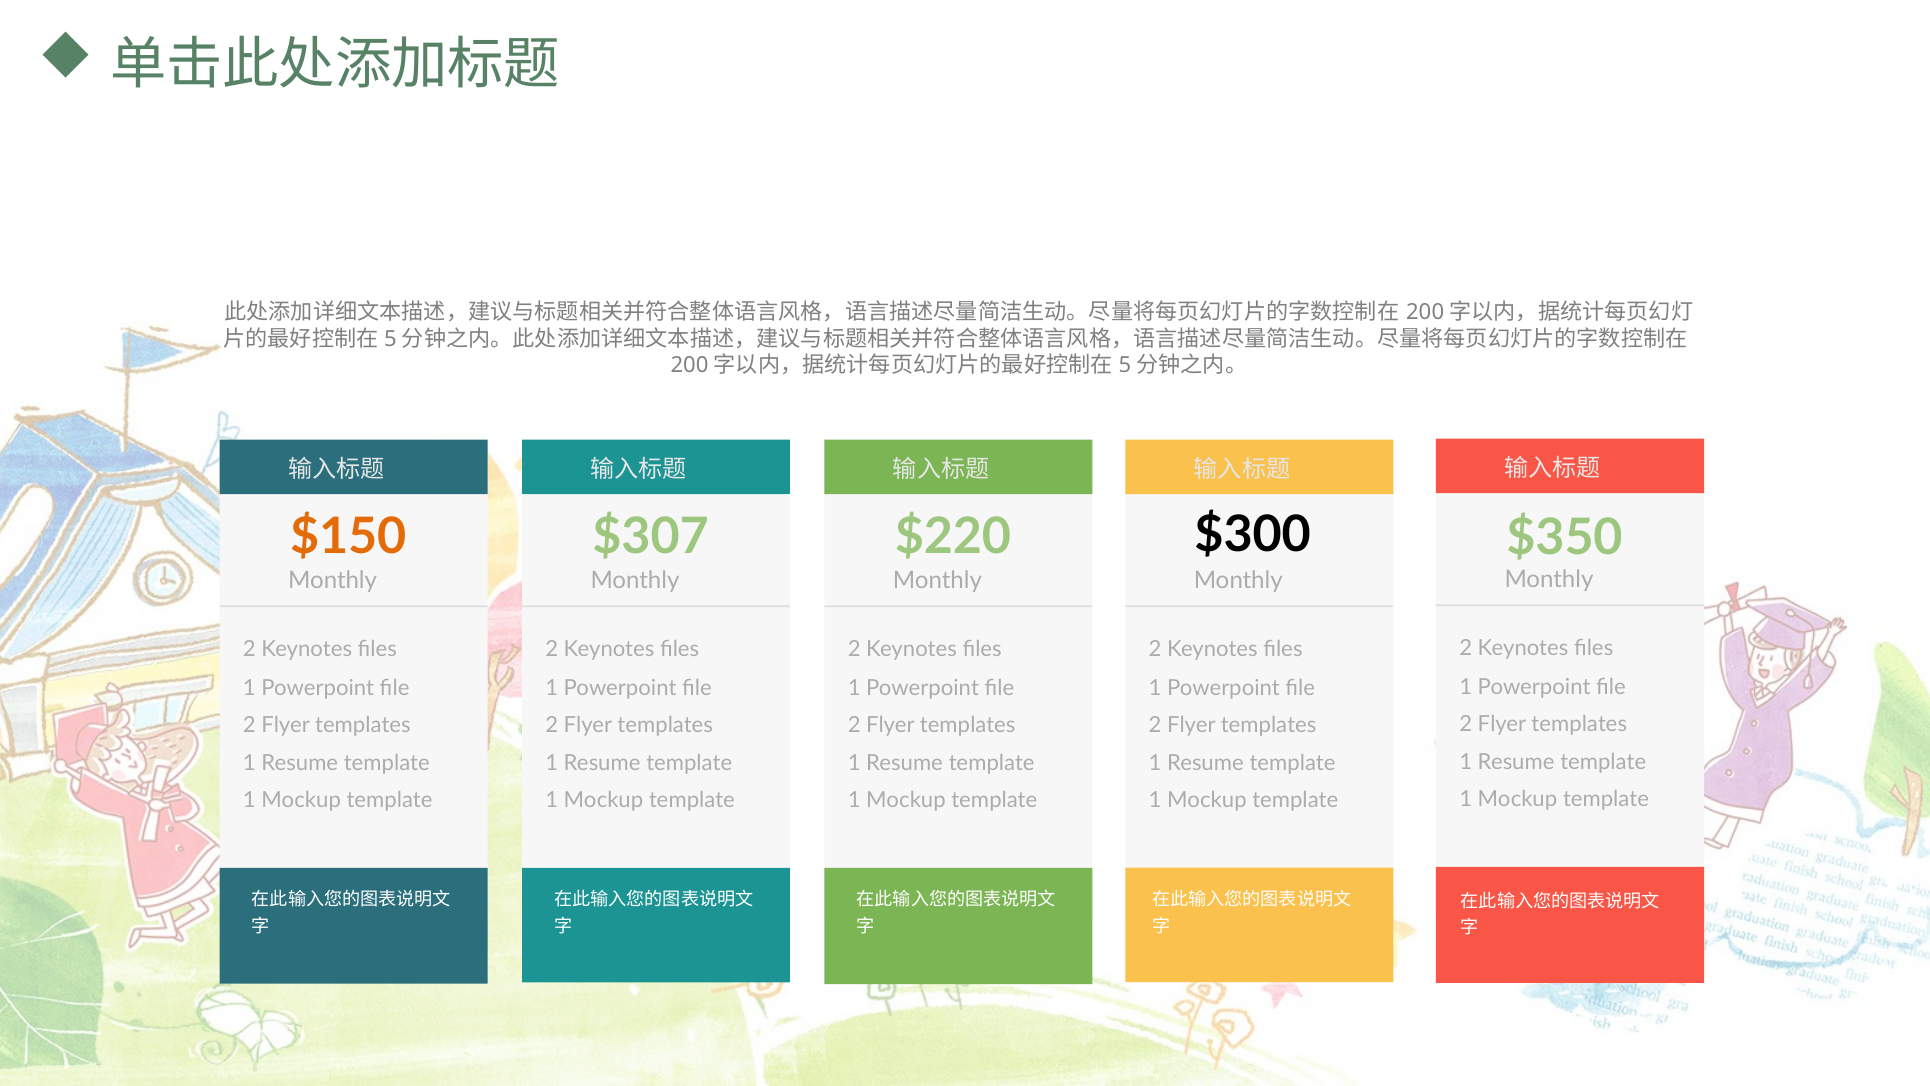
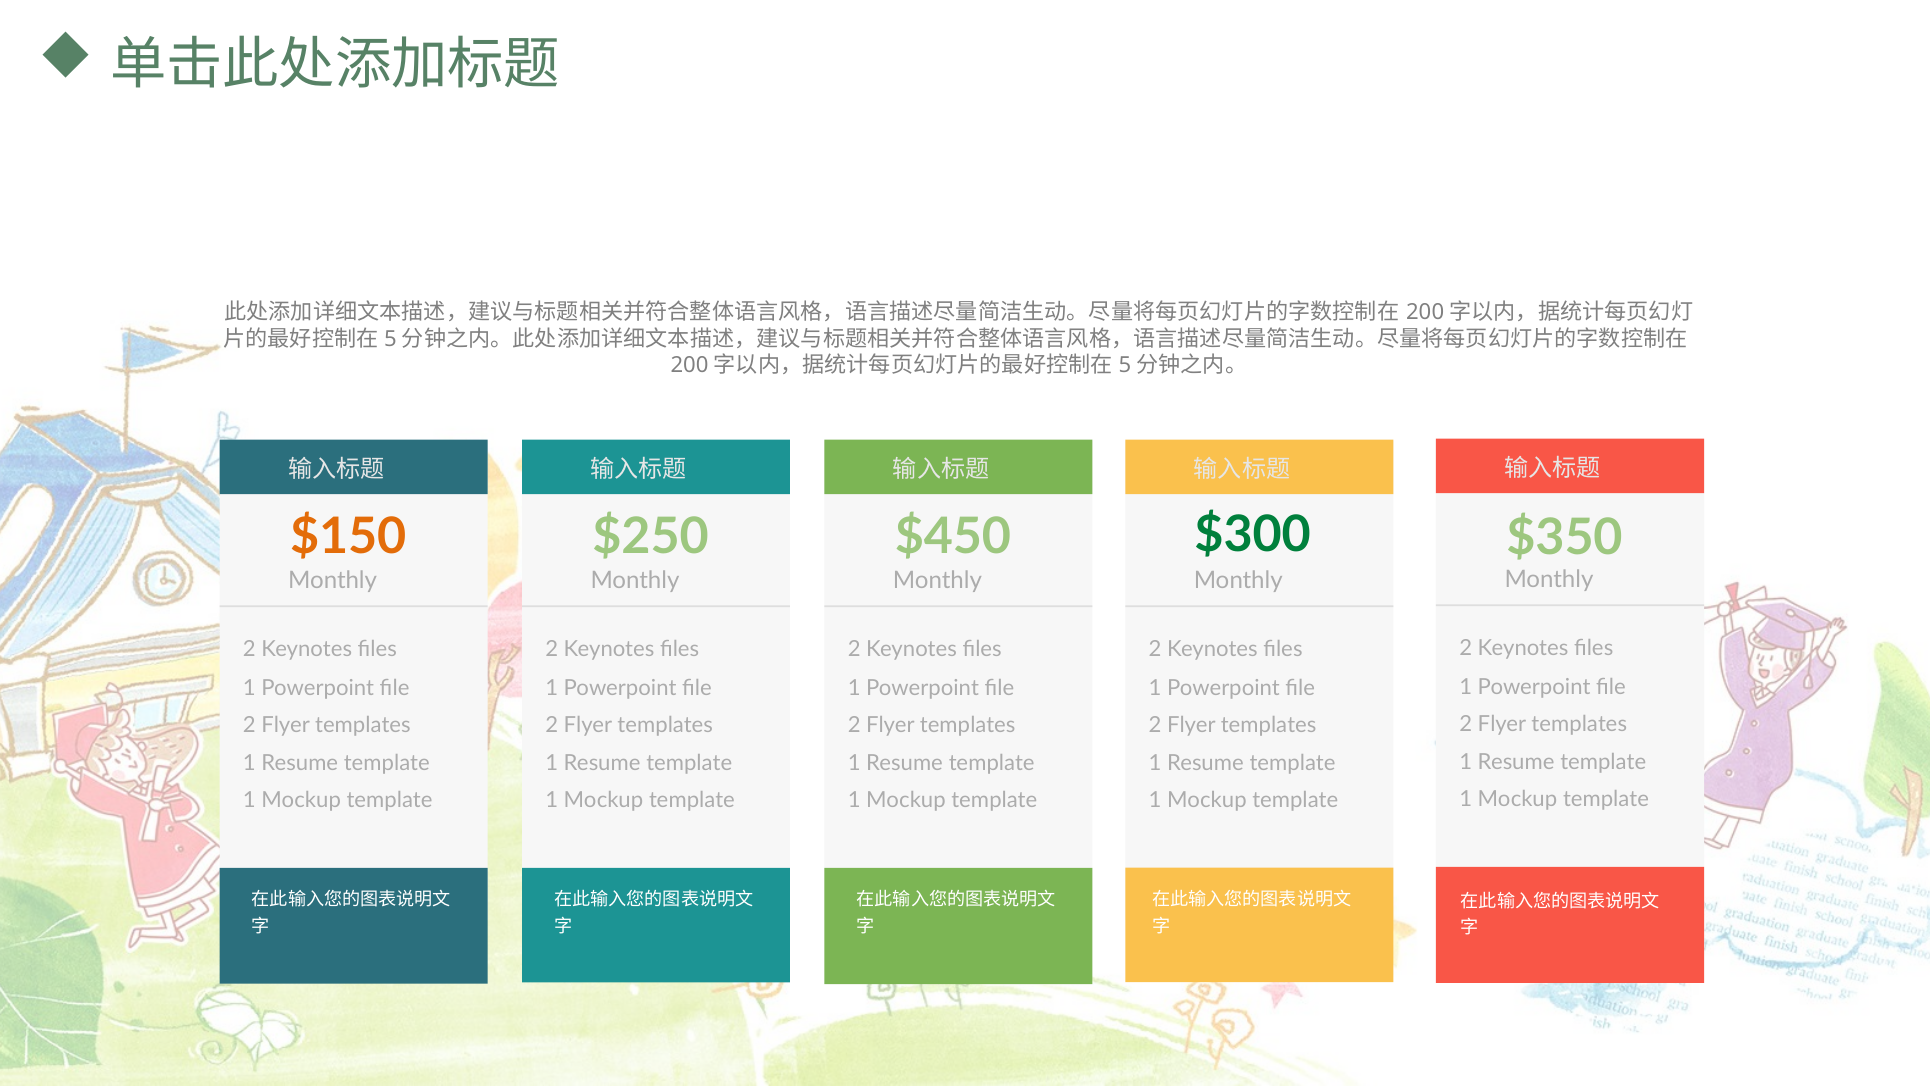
$300 colour: black -> green
$307: $307 -> $250
$220: $220 -> $450
